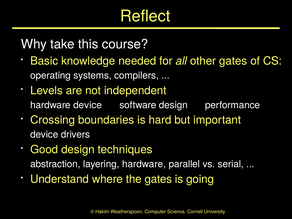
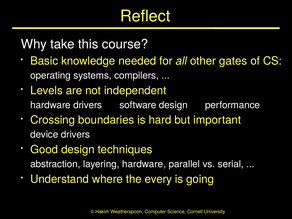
hardware device: device -> drivers
the gates: gates -> every
